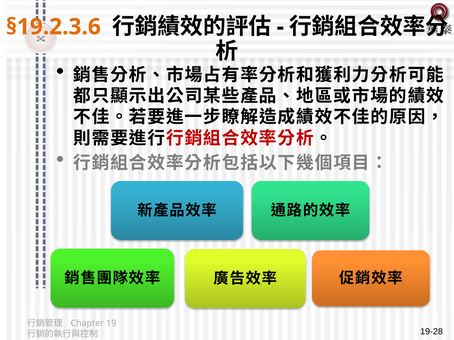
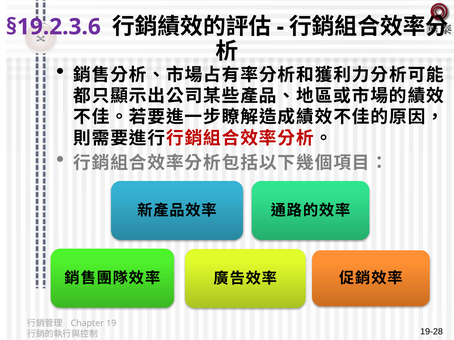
§19.2.3.6 colour: orange -> purple
